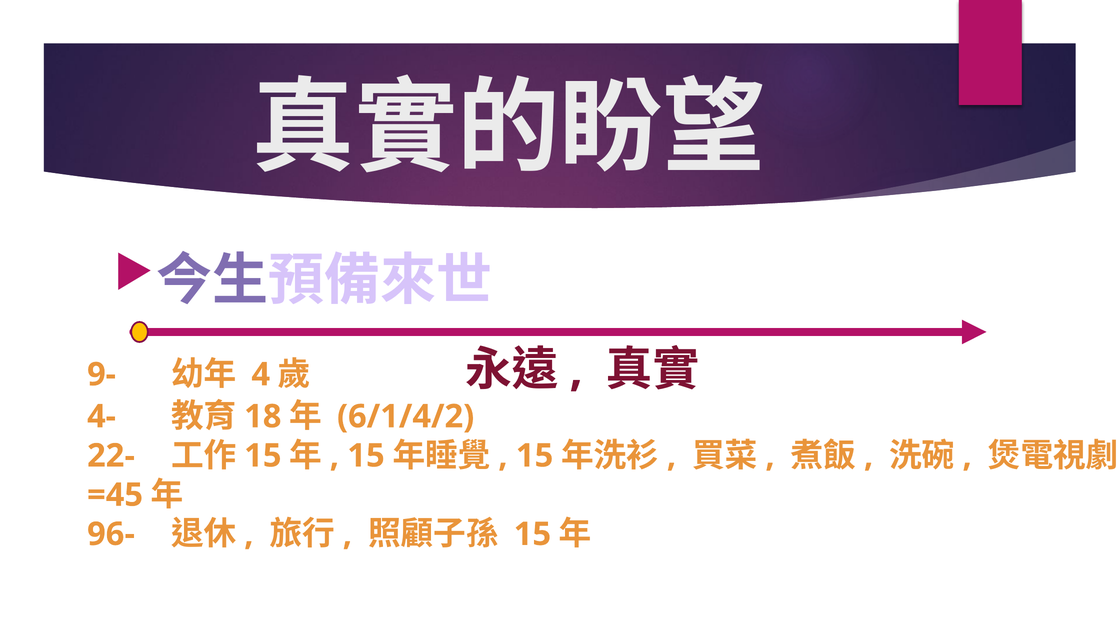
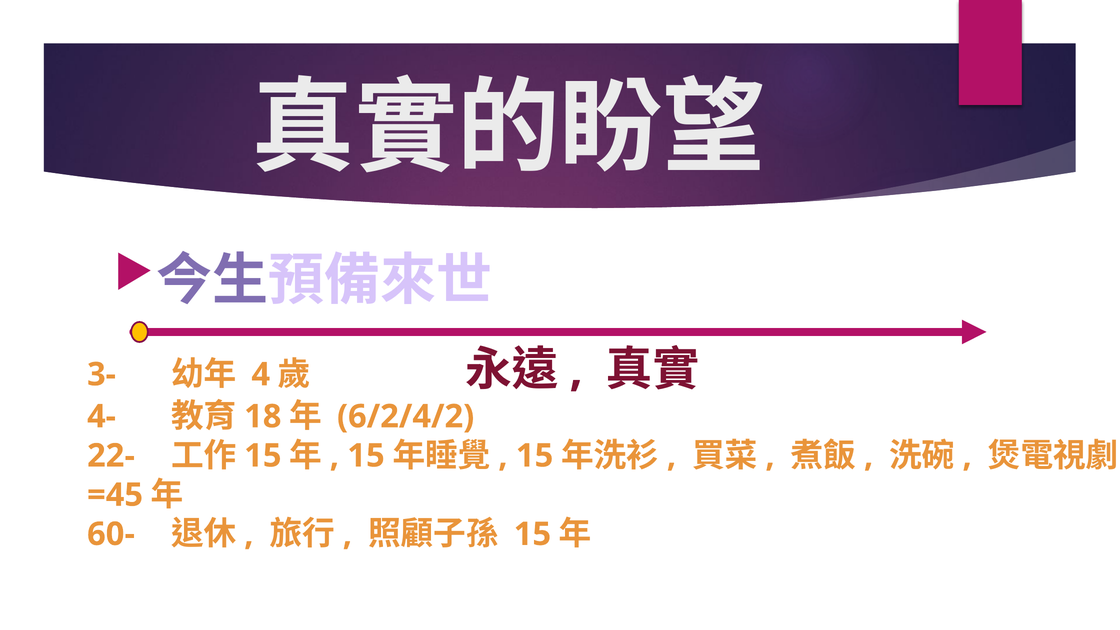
9-: 9- -> 3-
6/1/4/2: 6/1/4/2 -> 6/2/4/2
96-: 96- -> 60-
